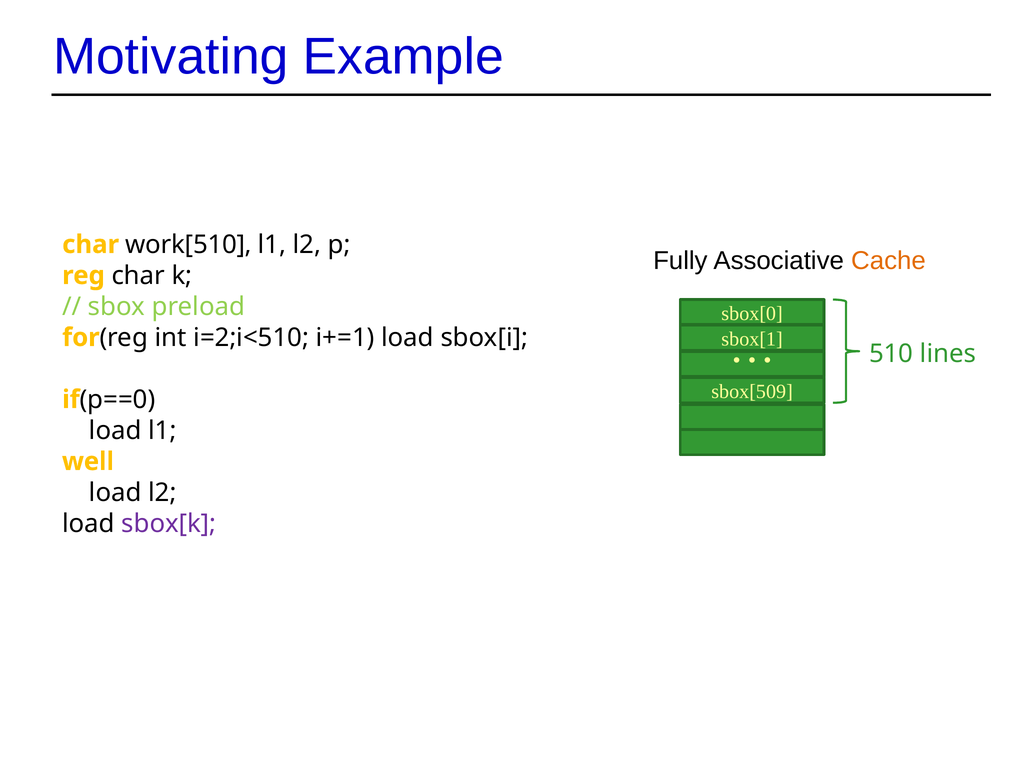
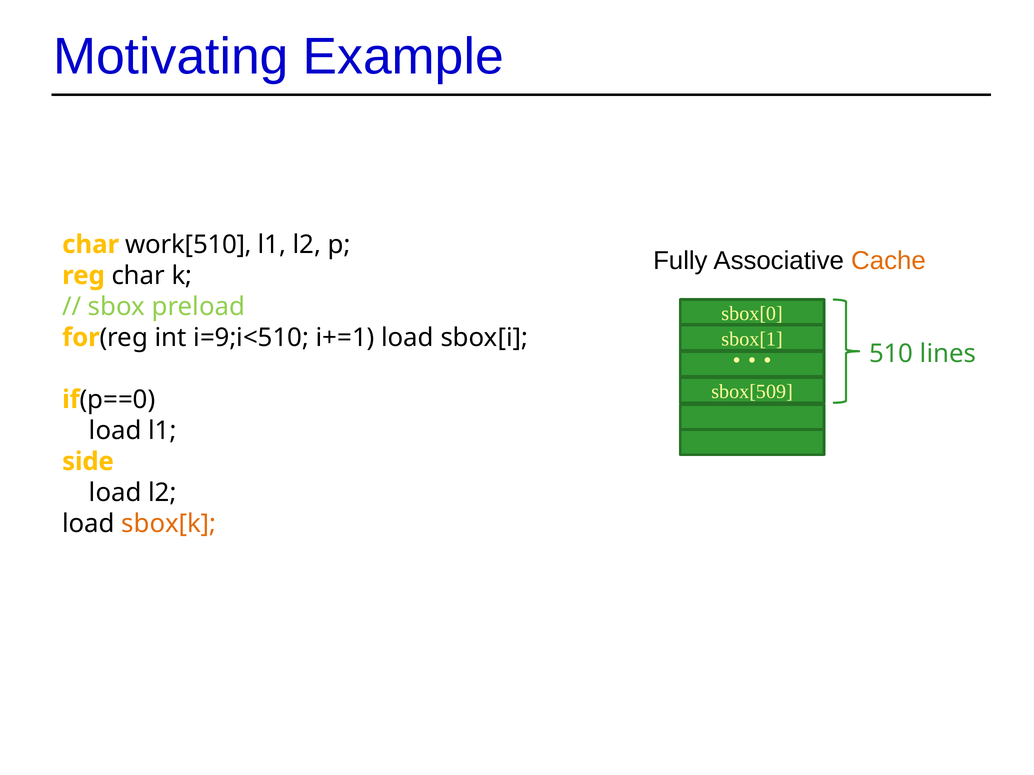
i=2;i<510: i=2;i<510 -> i=9;i<510
well: well -> side
sbox[k colour: purple -> orange
